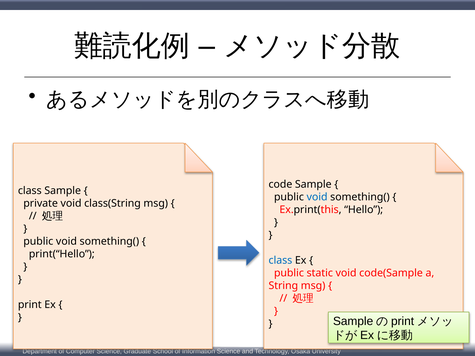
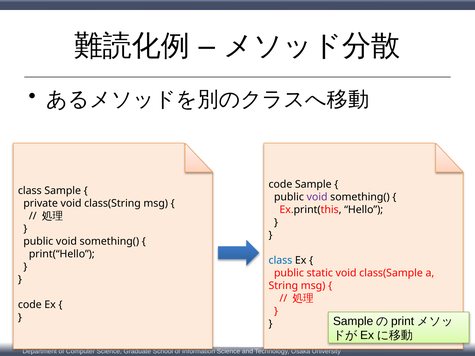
void at (317, 197) colour: blue -> purple
code(Sample: code(Sample -> class(Sample
print at (30, 305): print -> code
